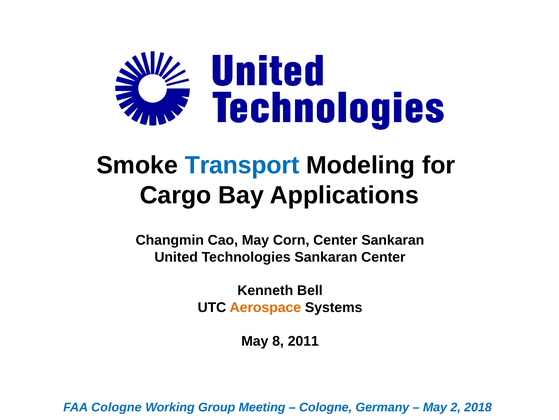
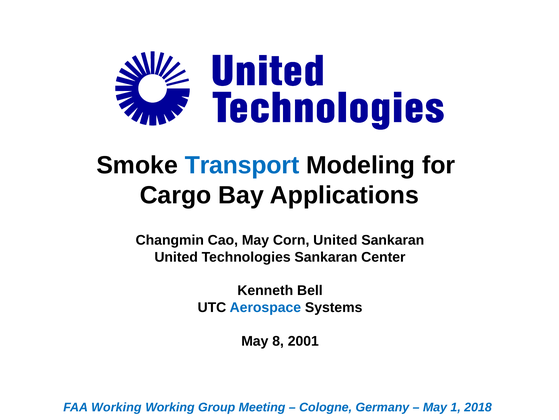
Corn Center: Center -> United
Aerospace colour: orange -> blue
2011: 2011 -> 2001
FAA Cologne: Cologne -> Working
2: 2 -> 1
